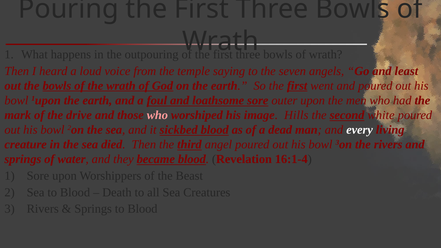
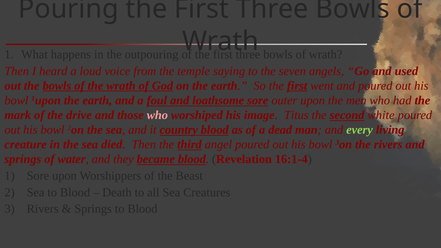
least: least -> used
Hills: Hills -> Titus
sickbed: sickbed -> country
every colour: white -> light green
